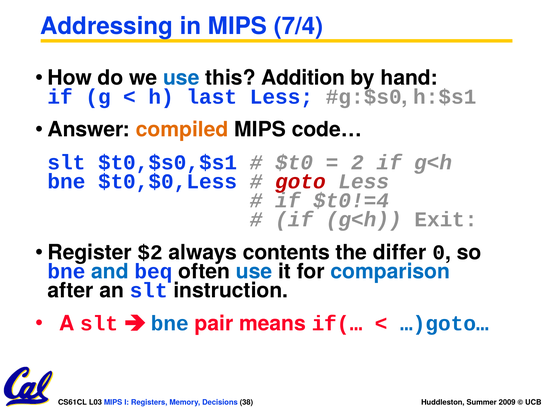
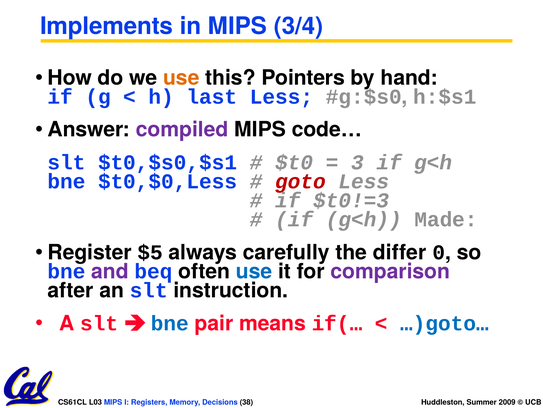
Addressing: Addressing -> Implements
7/4: 7/4 -> 3/4
use at (181, 78) colour: blue -> orange
Addition: Addition -> Pointers
compiled colour: orange -> purple
2: 2 -> 3
$t0!=4: $t0!=4 -> $t0!=3
Exit: Exit -> Made
$2: $2 -> $5
contents: contents -> carefully
and colour: blue -> purple
comparison colour: blue -> purple
